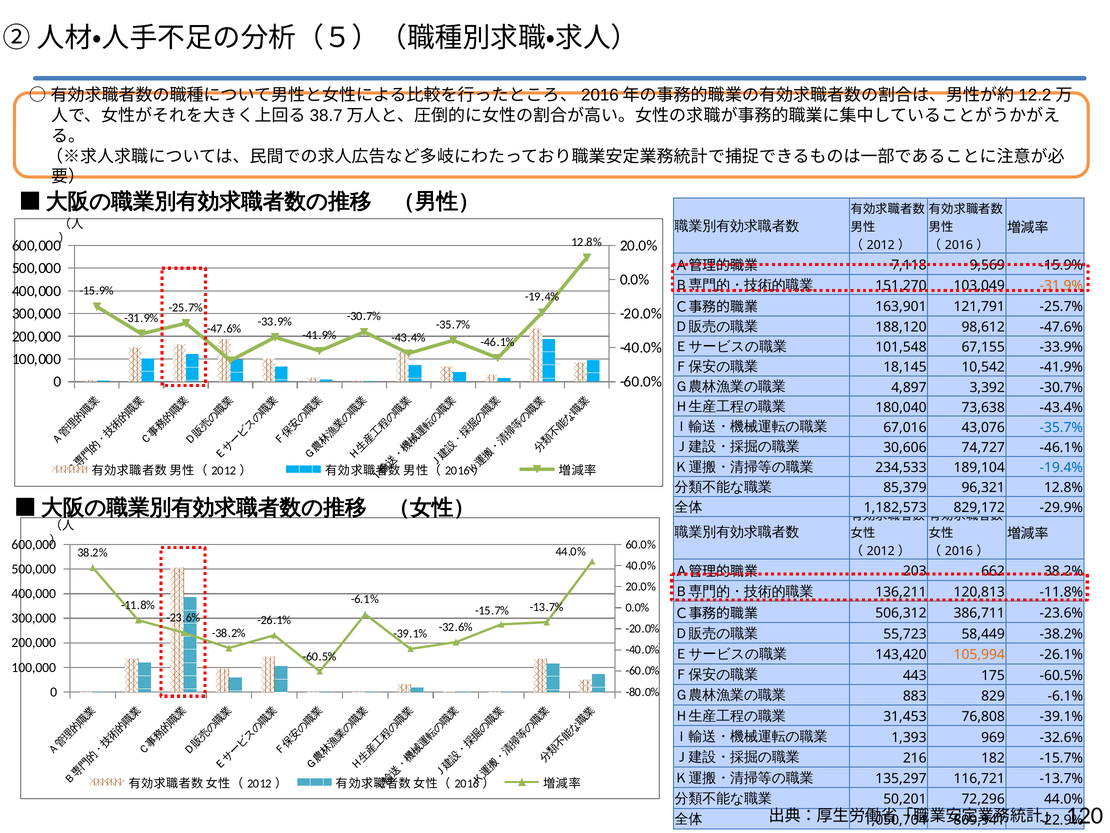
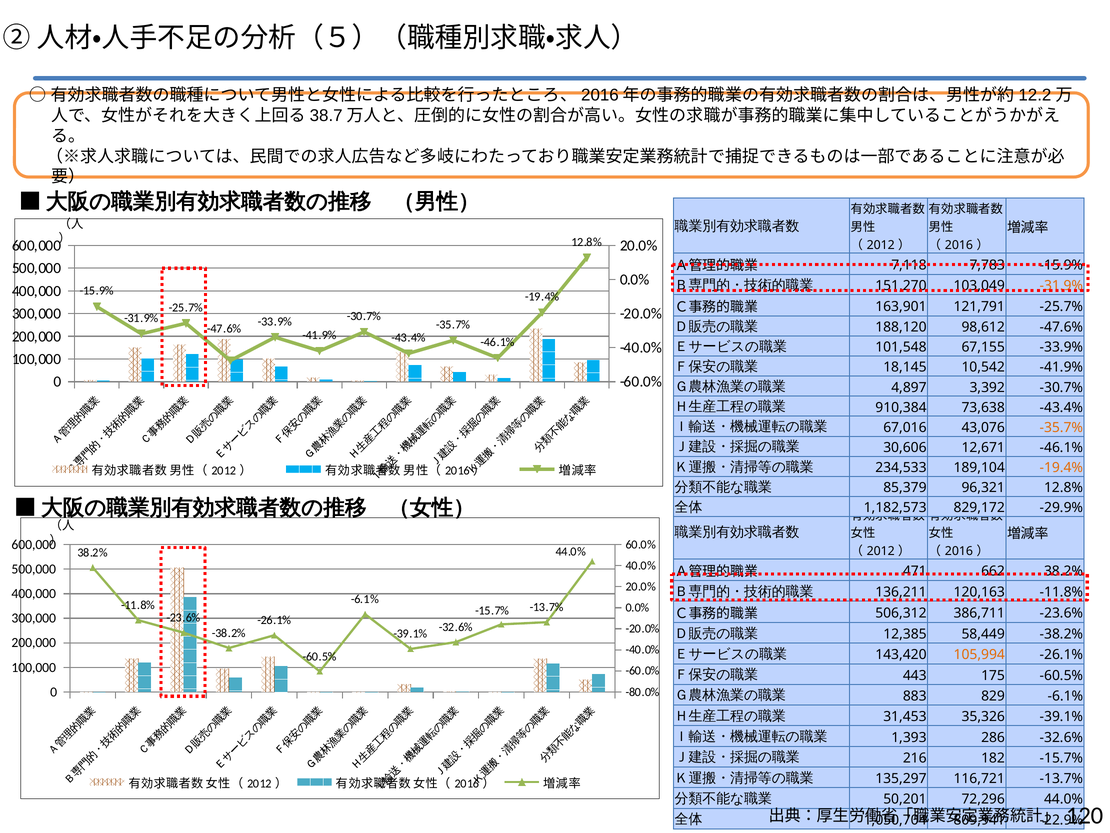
9,569: 9,569 -> 7,783
180,040: 180,040 -> 910,384
-35.7% at (1061, 427) colour: blue -> orange
74,727: 74,727 -> 12,671
-19.4% at (1061, 467) colour: blue -> orange
203: 203 -> 471
120,813: 120,813 -> 120,163
55,723: 55,723 -> 12,385
76,808: 76,808 -> 35,326
969: 969 -> 286
